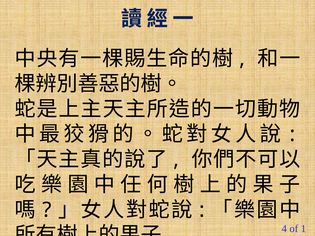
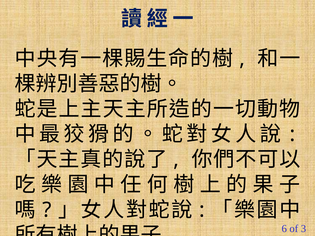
4: 4 -> 6
1: 1 -> 3
